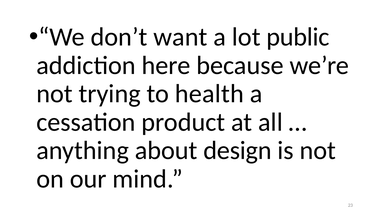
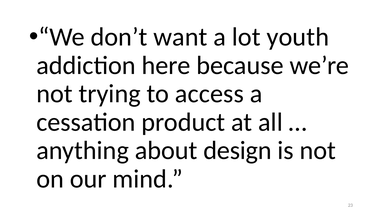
public: public -> youth
health: health -> access
